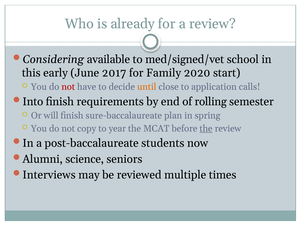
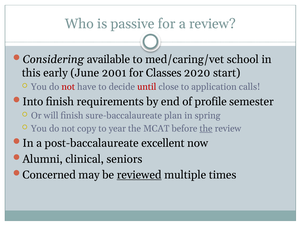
already: already -> passive
med/signed/vet: med/signed/vet -> med/caring/vet
2017: 2017 -> 2001
Family: Family -> Classes
until colour: orange -> red
rolling: rolling -> profile
students: students -> excellent
science: science -> clinical
Interviews: Interviews -> Concerned
reviewed underline: none -> present
